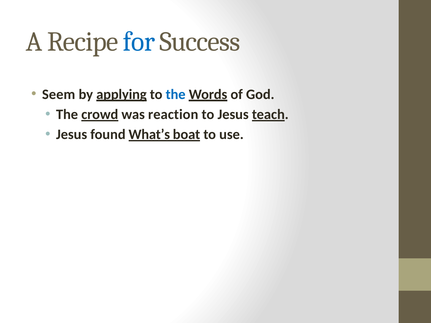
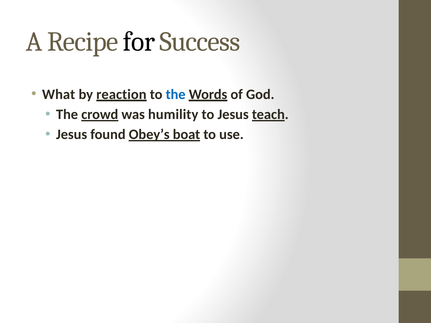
for colour: blue -> black
Seem: Seem -> What
applying: applying -> reaction
reaction: reaction -> humility
What’s: What’s -> Obey’s
